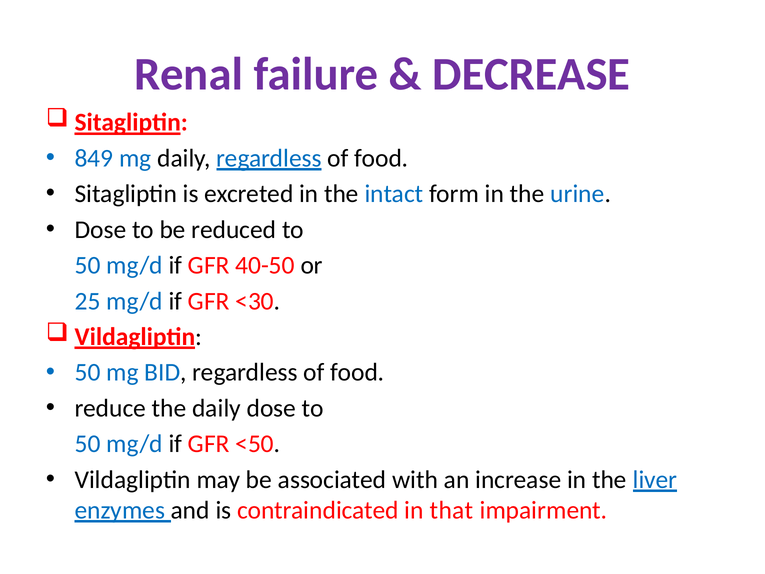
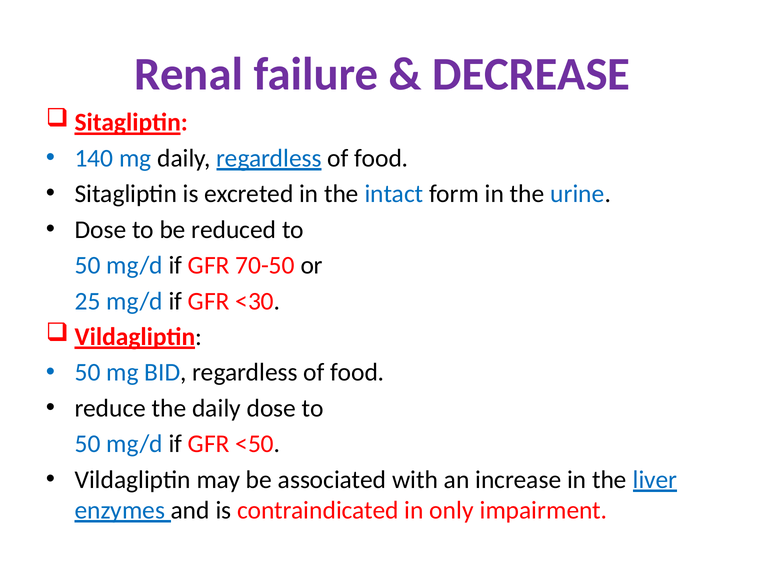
849: 849 -> 140
40-50: 40-50 -> 70-50
that: that -> only
